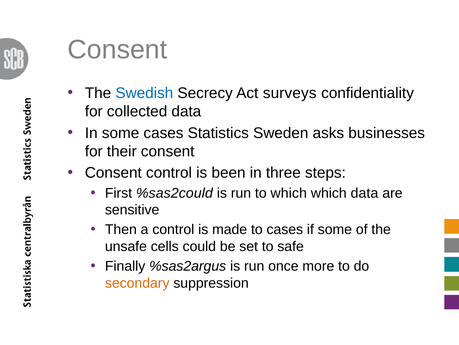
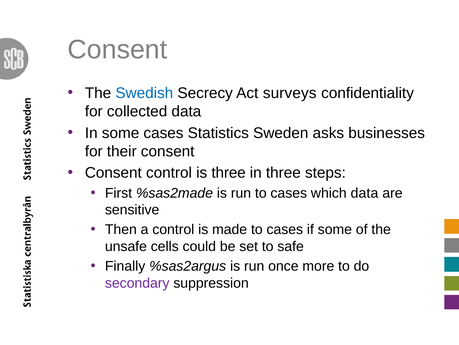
is been: been -> three
%sas2could: %sas2could -> %sas2made
run to which: which -> cases
secondary colour: orange -> purple
